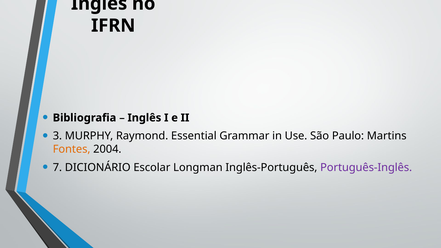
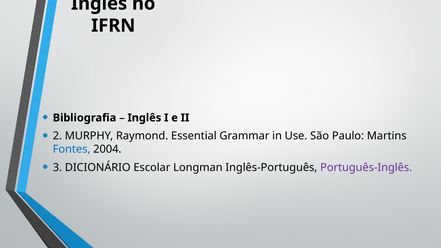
3: 3 -> 2
Fontes colour: orange -> blue
7: 7 -> 3
